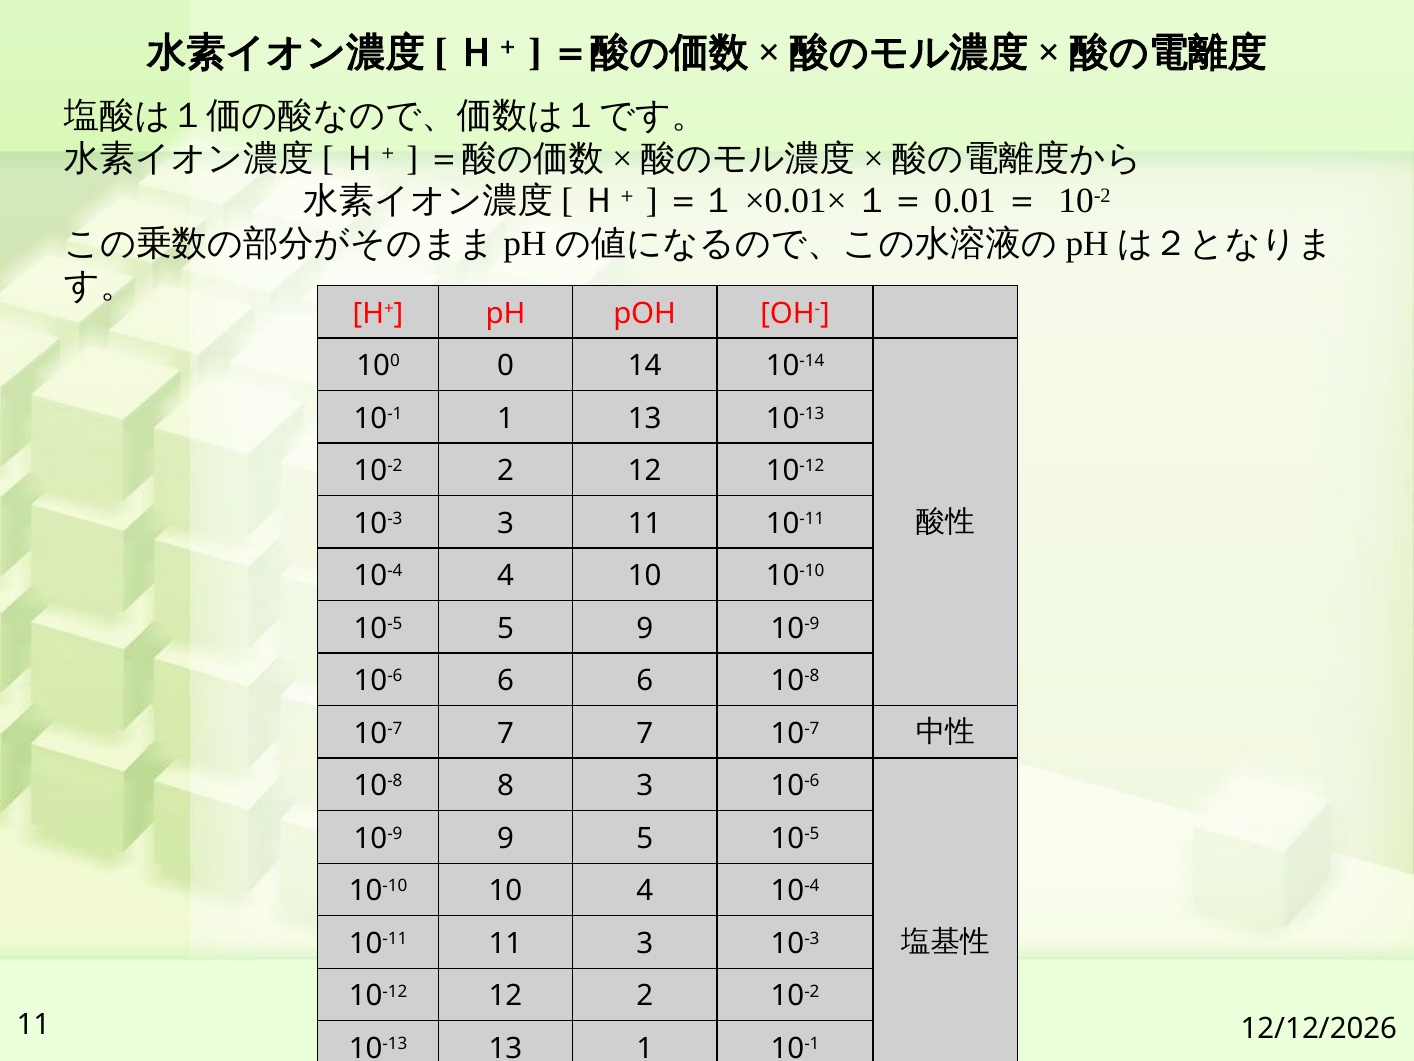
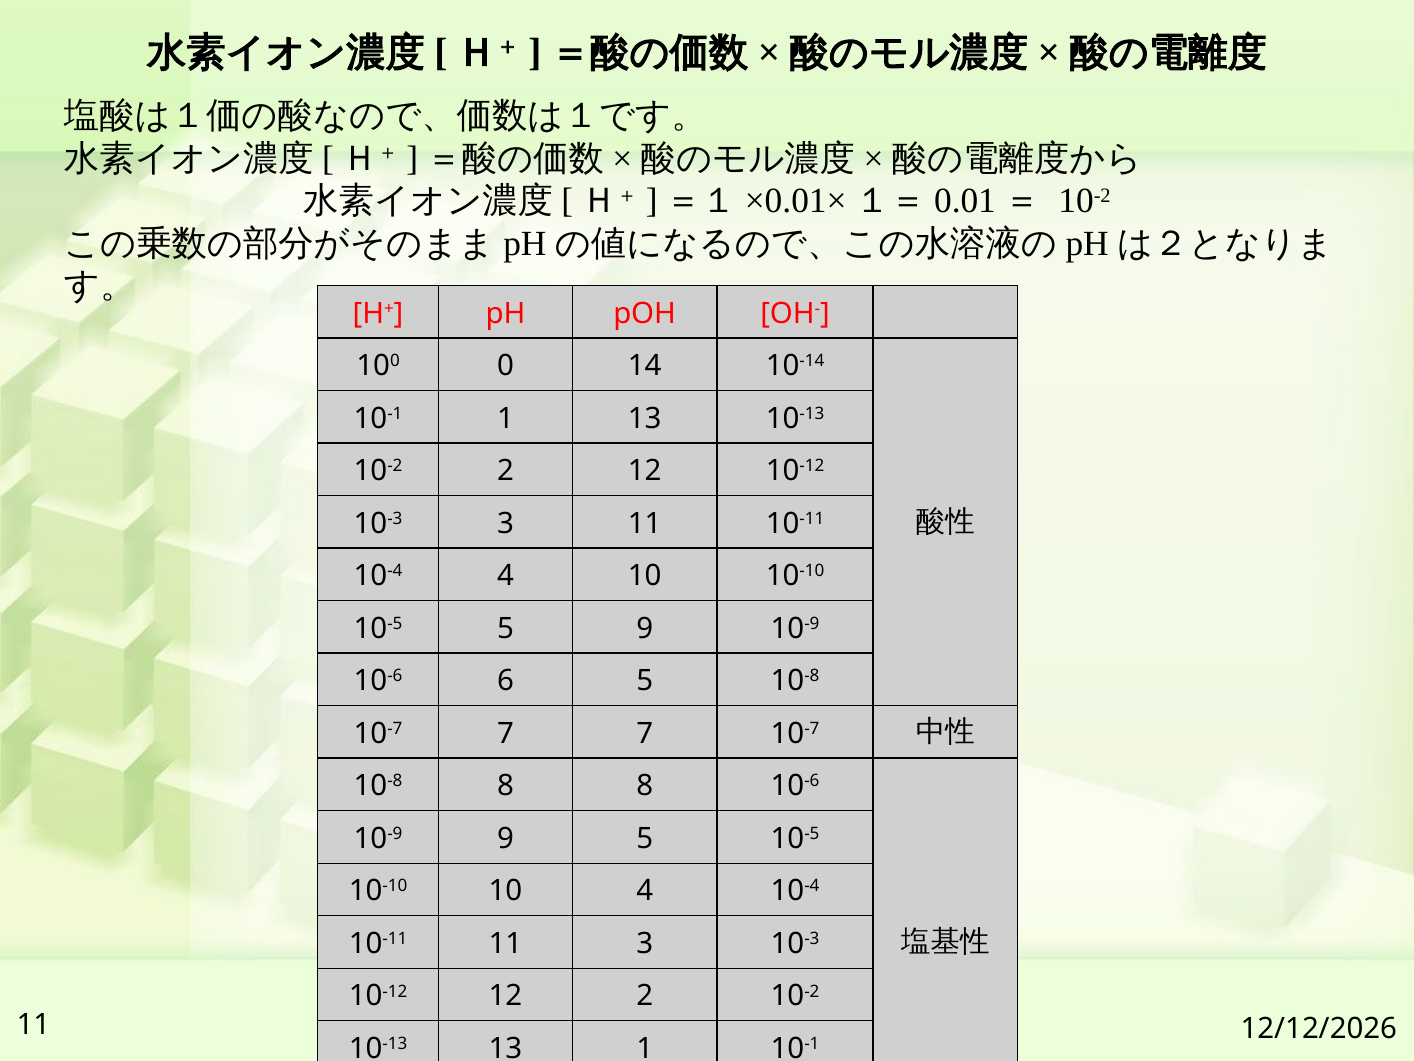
6 6: 6 -> 5
8 3: 3 -> 8
